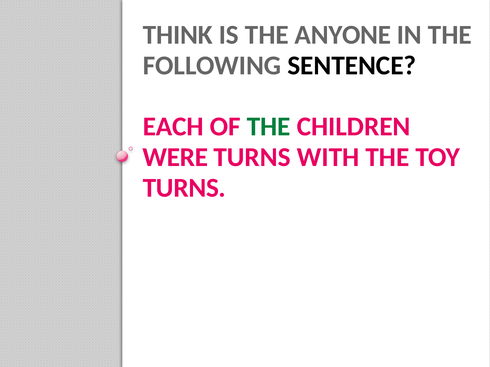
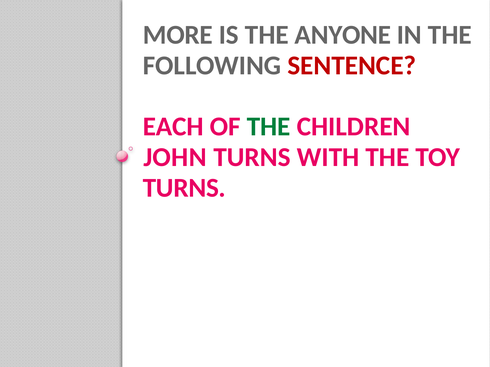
THINK: THINK -> MORE
SENTENCE colour: black -> red
WERE: WERE -> JOHN
